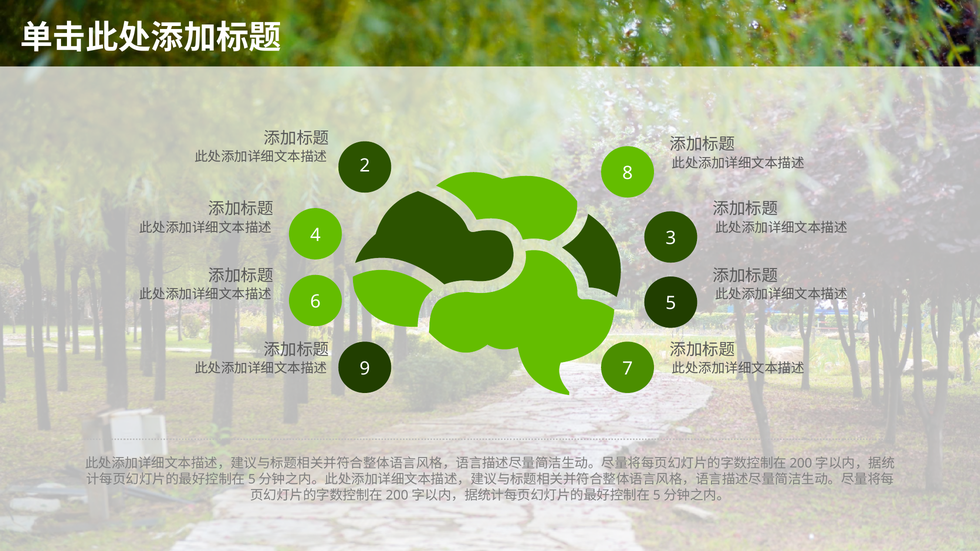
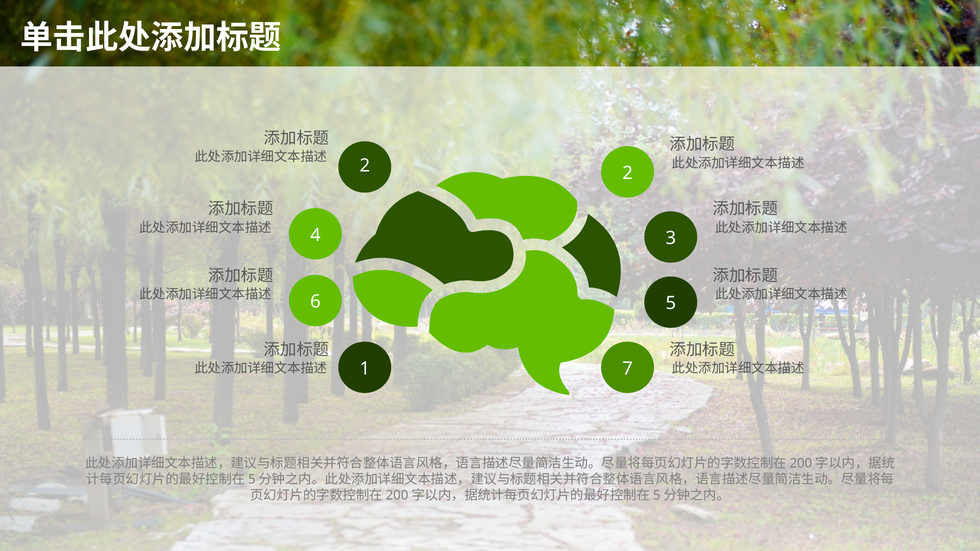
2 8: 8 -> 2
9: 9 -> 1
